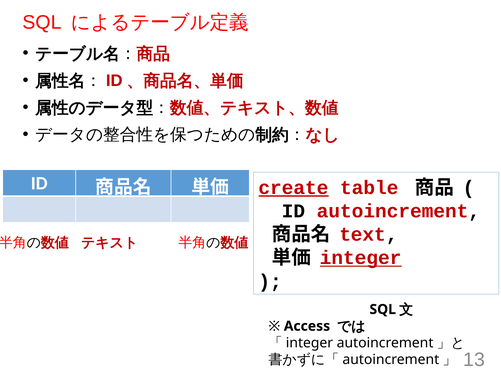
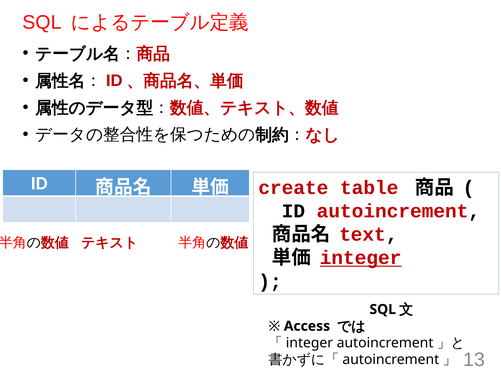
create underline: present -> none
